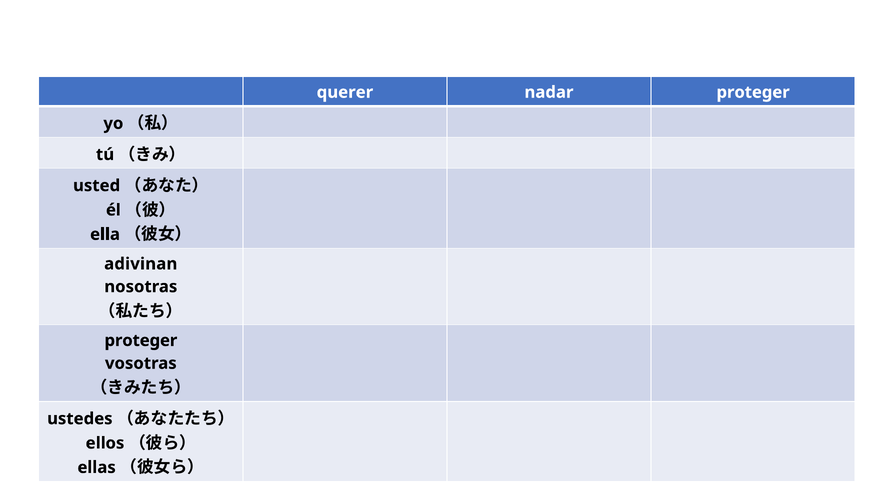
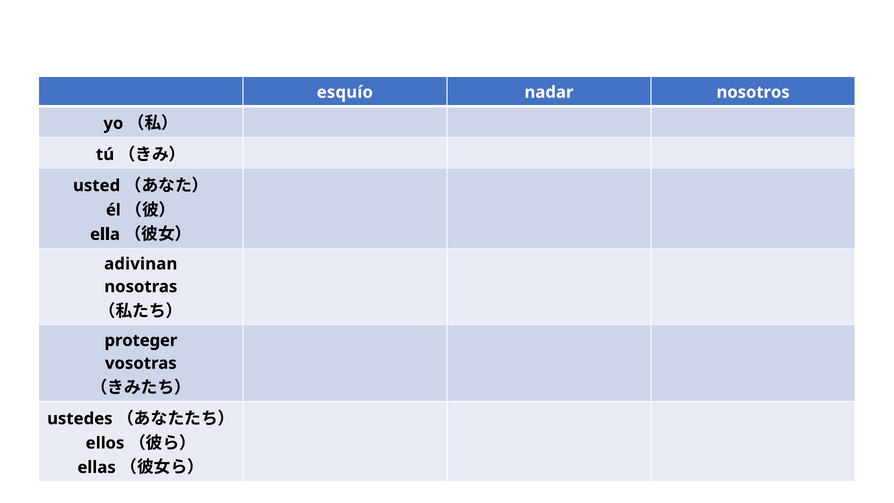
querer: querer -> esquío
nadar proteger: proteger -> nosotros
